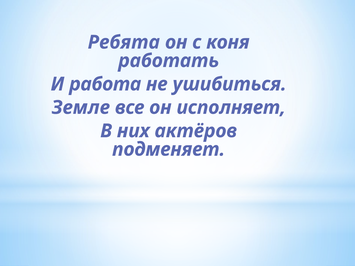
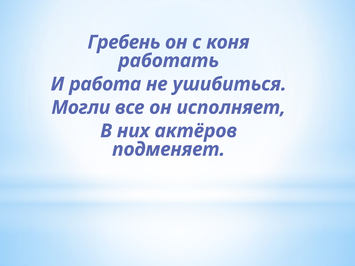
Ребята: Ребята -> Гребень
Земле: Земле -> Могли
